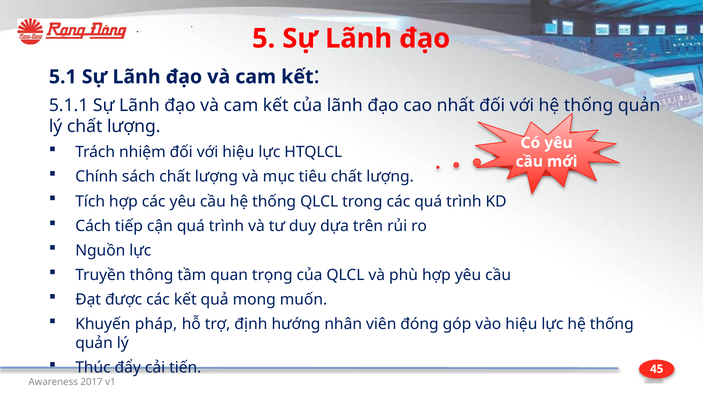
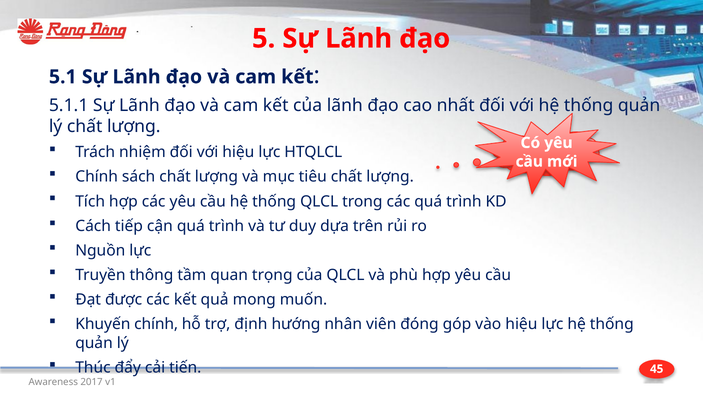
Khuyến pháp: pháp -> chính
